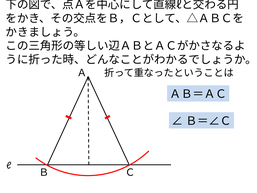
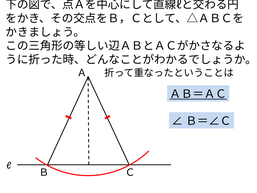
ＡＢ＝ＡＣ underline: none -> present
